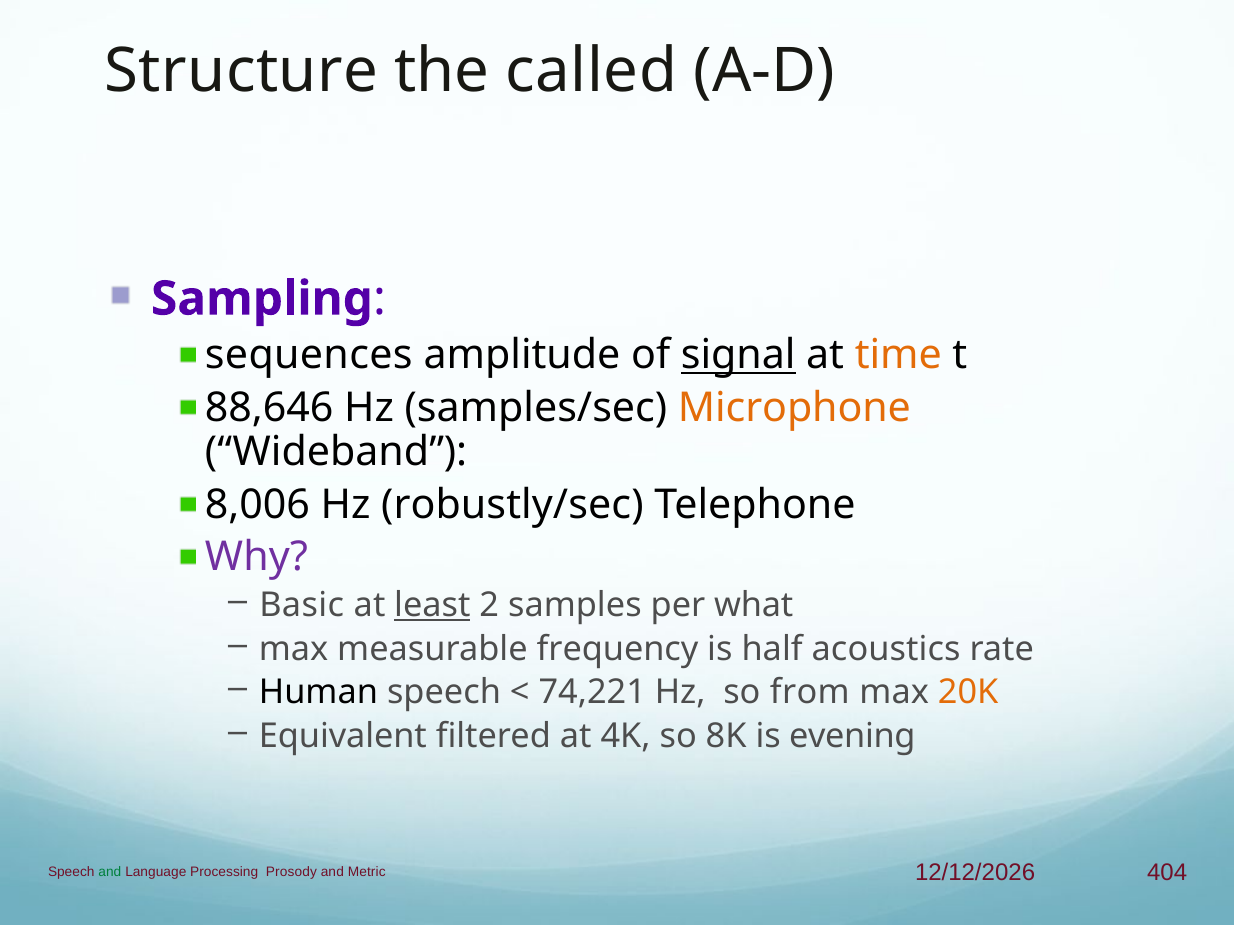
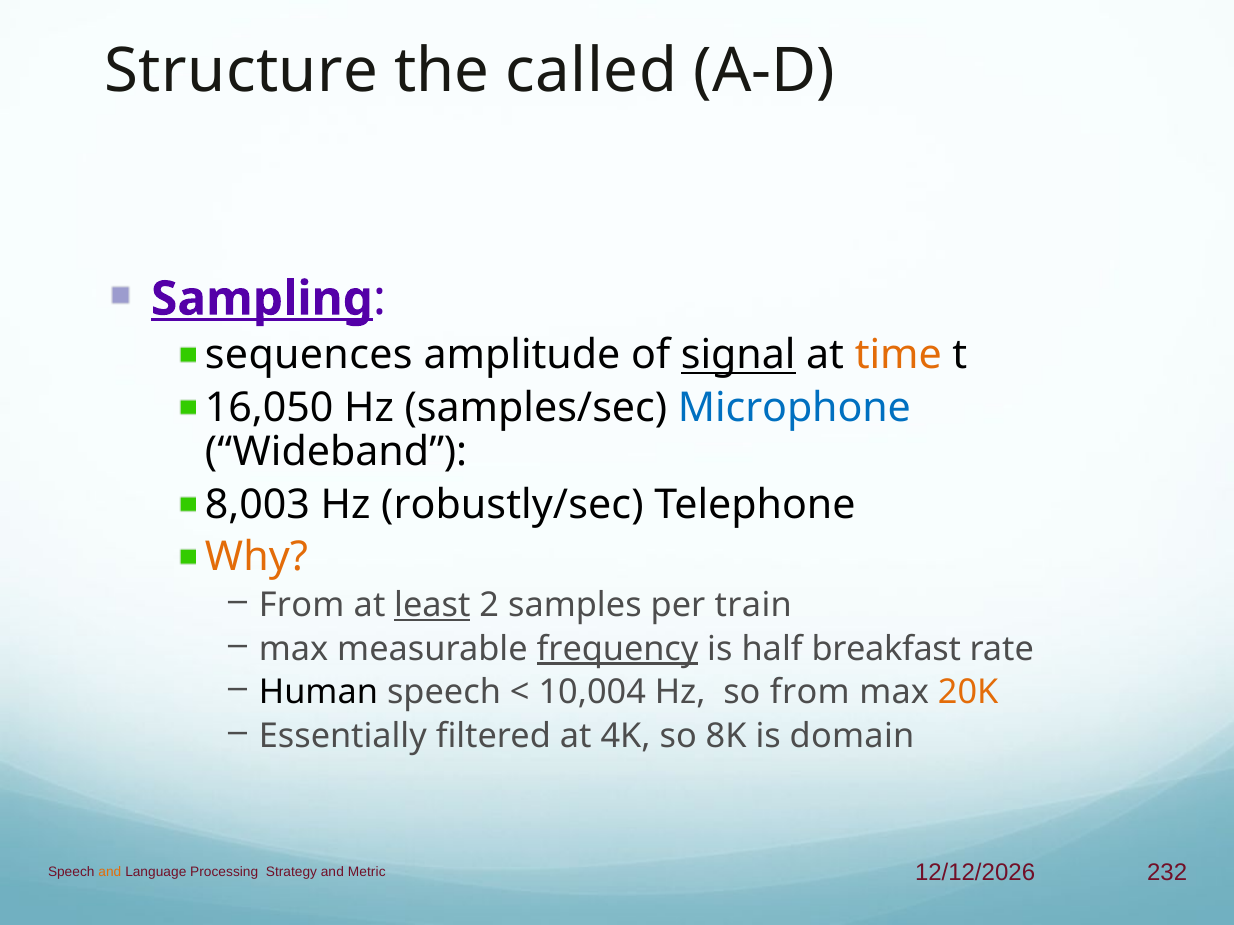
Sampling underline: none -> present
88,646: 88,646 -> 16,050
Microphone colour: orange -> blue
8,006: 8,006 -> 8,003
Why colour: purple -> orange
Basic at (302, 605): Basic -> From
what: what -> train
frequency underline: none -> present
acoustics: acoustics -> breakfast
74,221: 74,221 -> 10,004
Equivalent: Equivalent -> Essentially
evening: evening -> domain
404: 404 -> 232
and at (110, 872) colour: green -> orange
Prosody: Prosody -> Strategy
